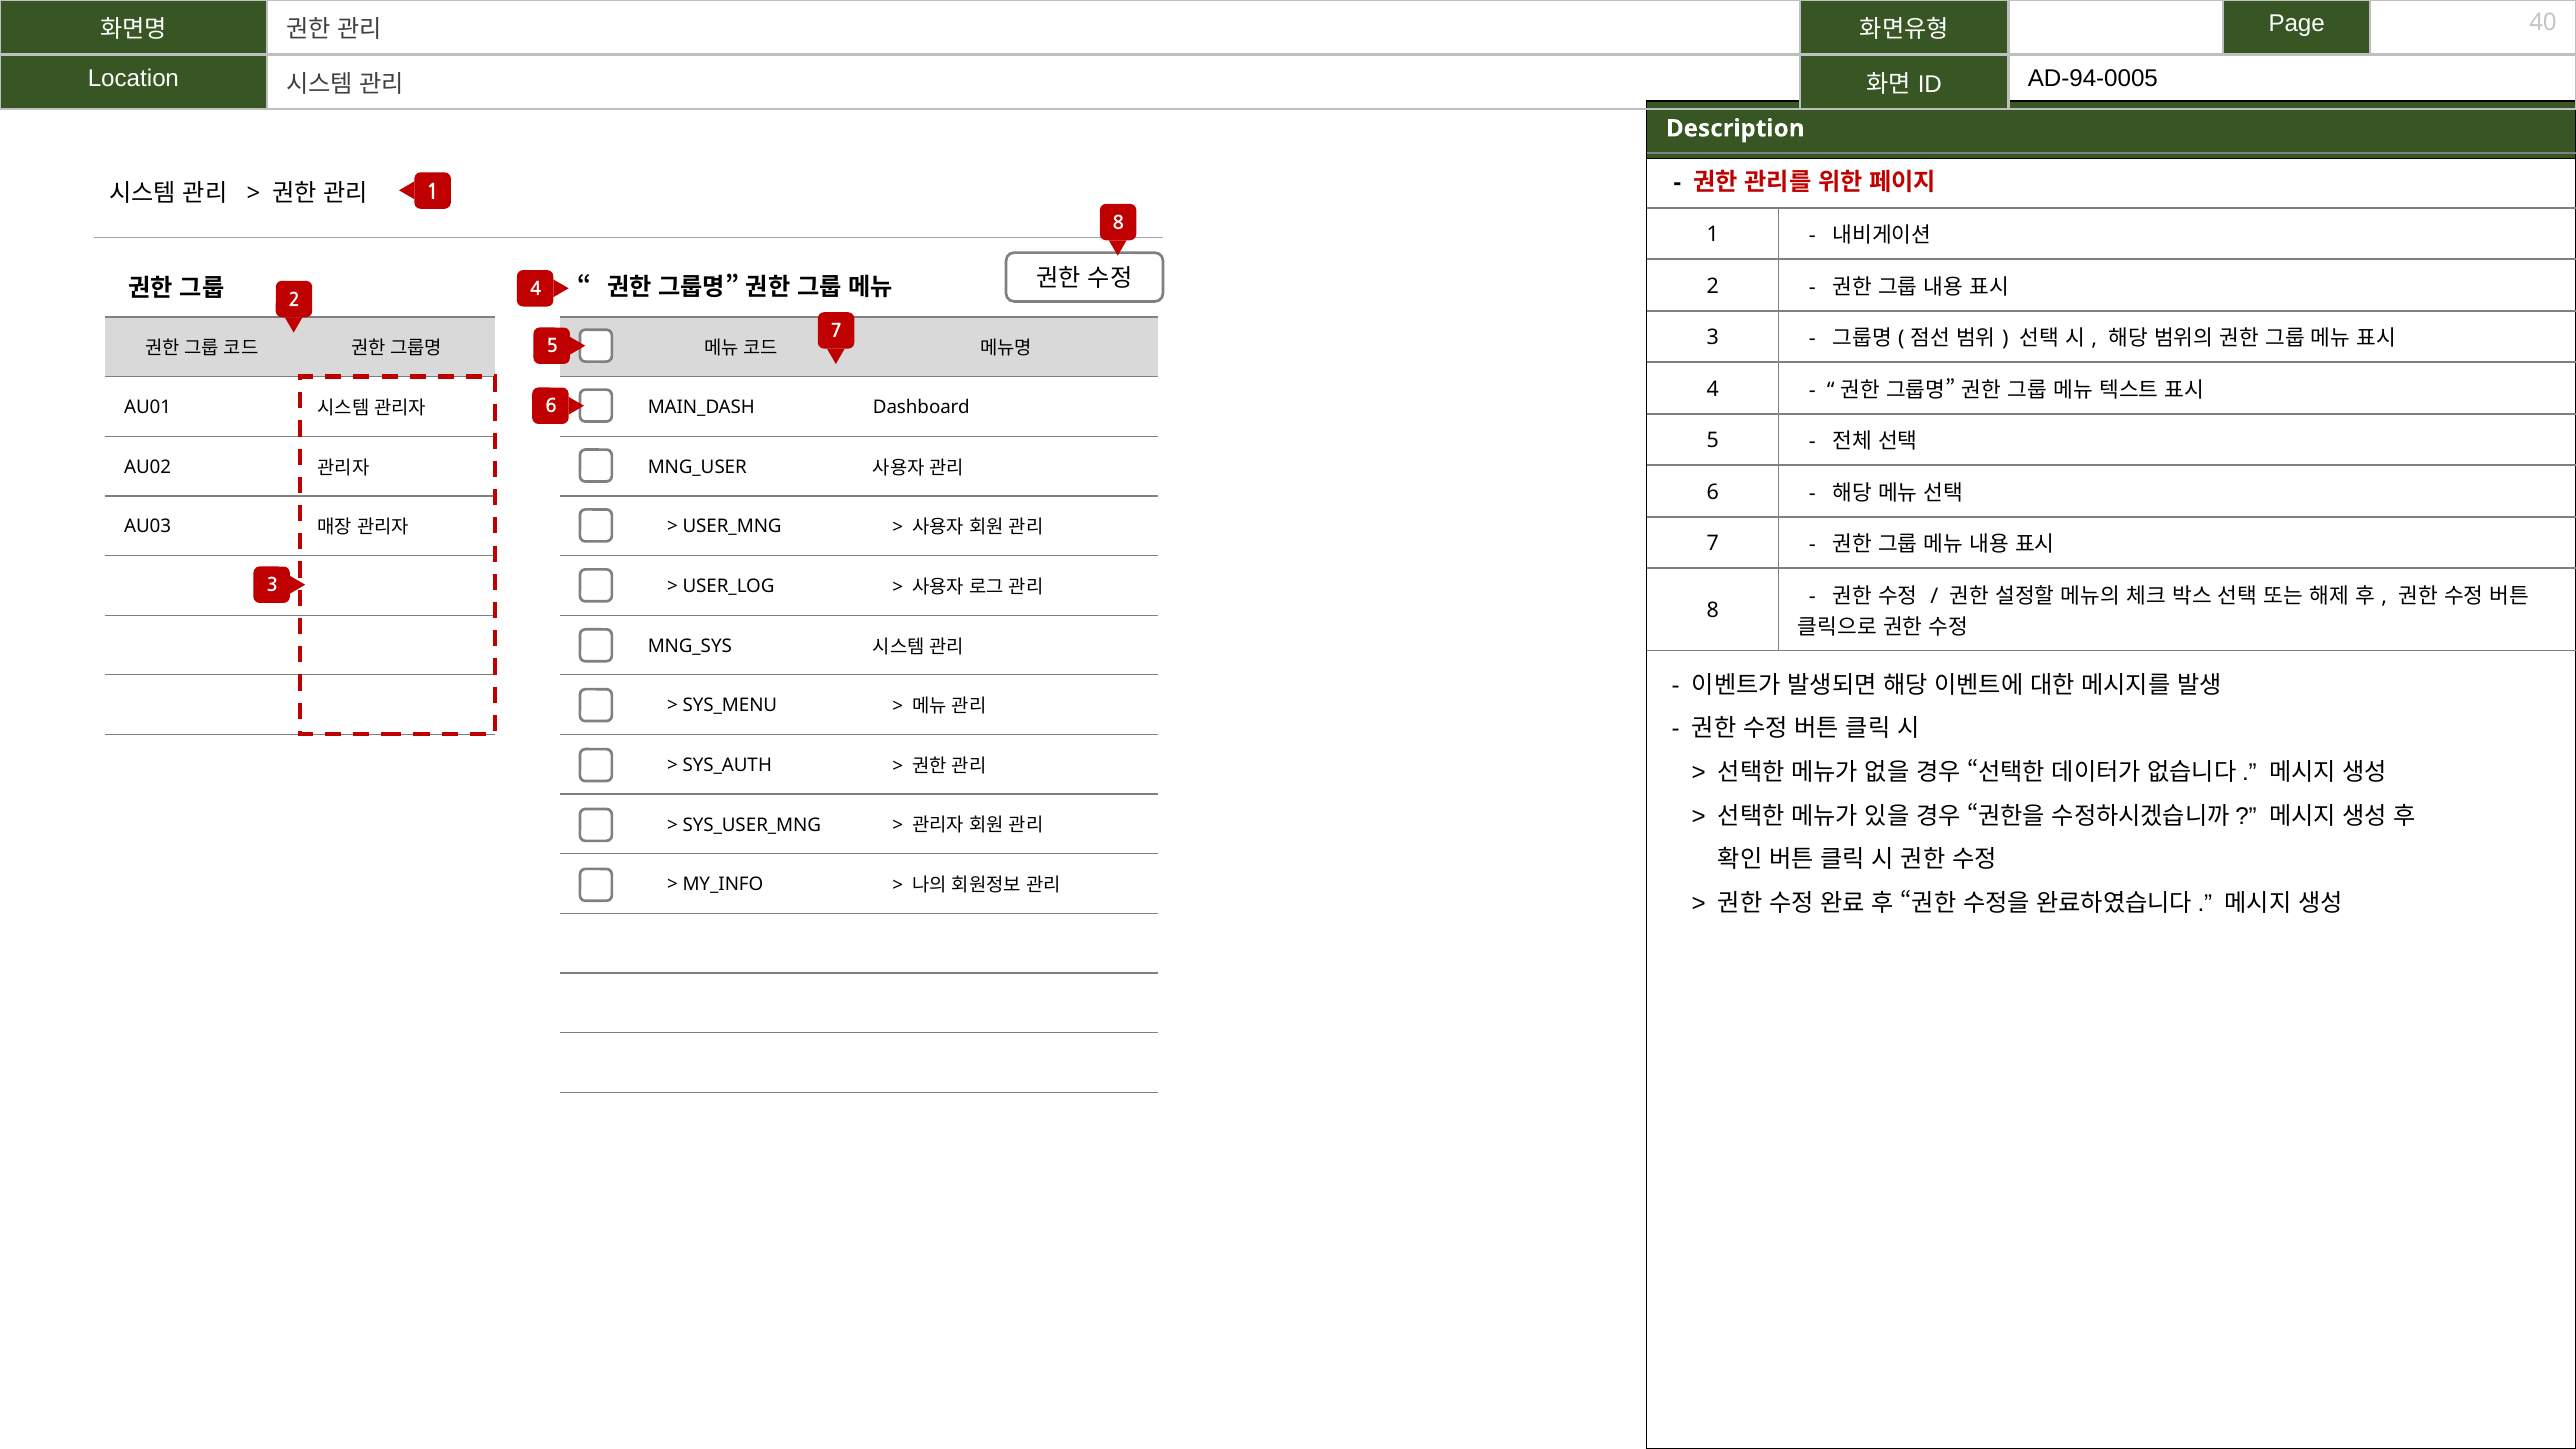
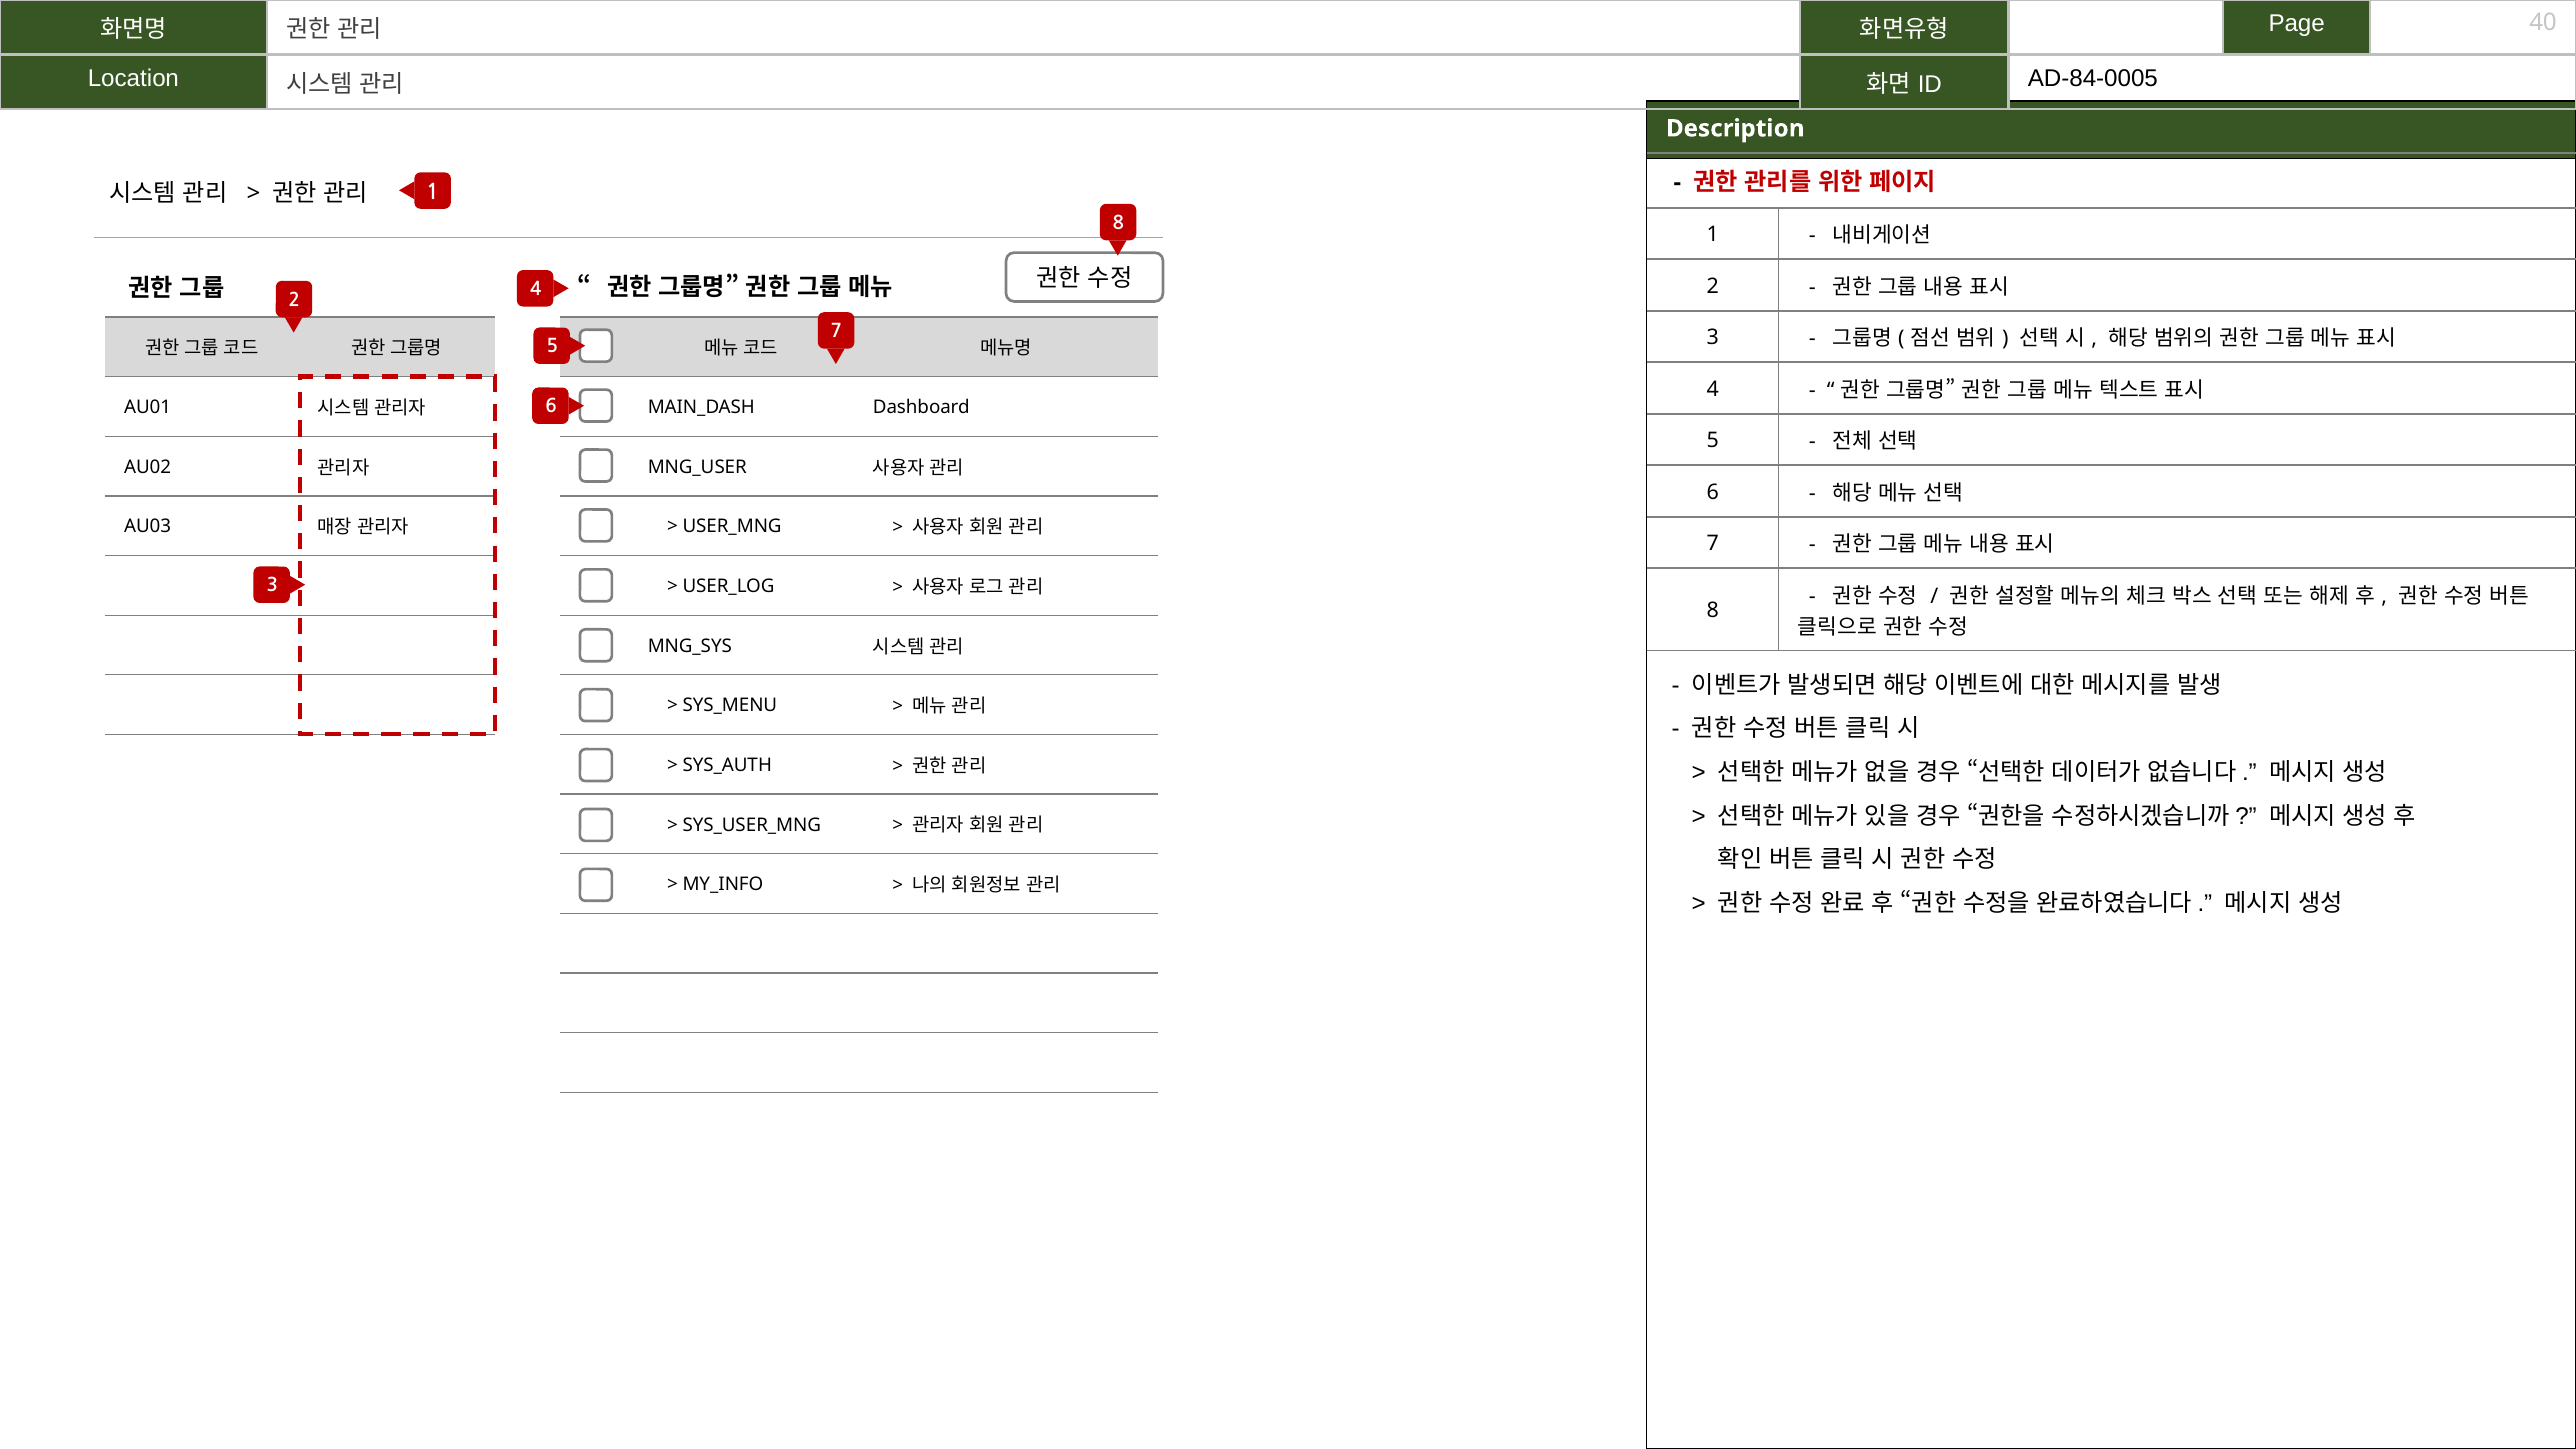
AD-94-0005: AD-94-0005 -> AD-84-0005
